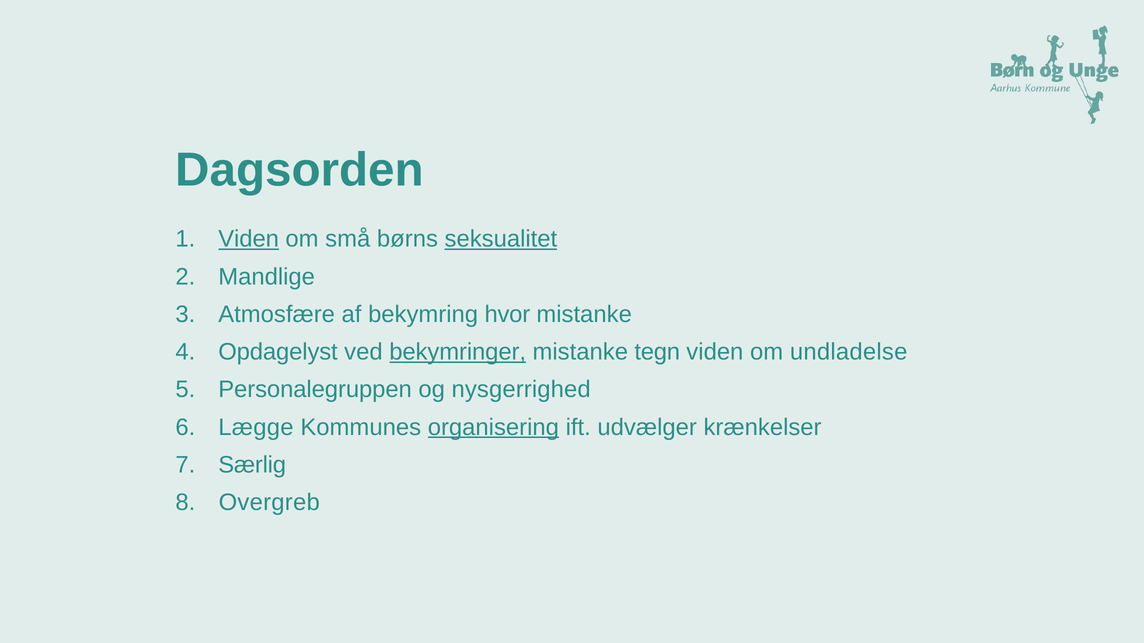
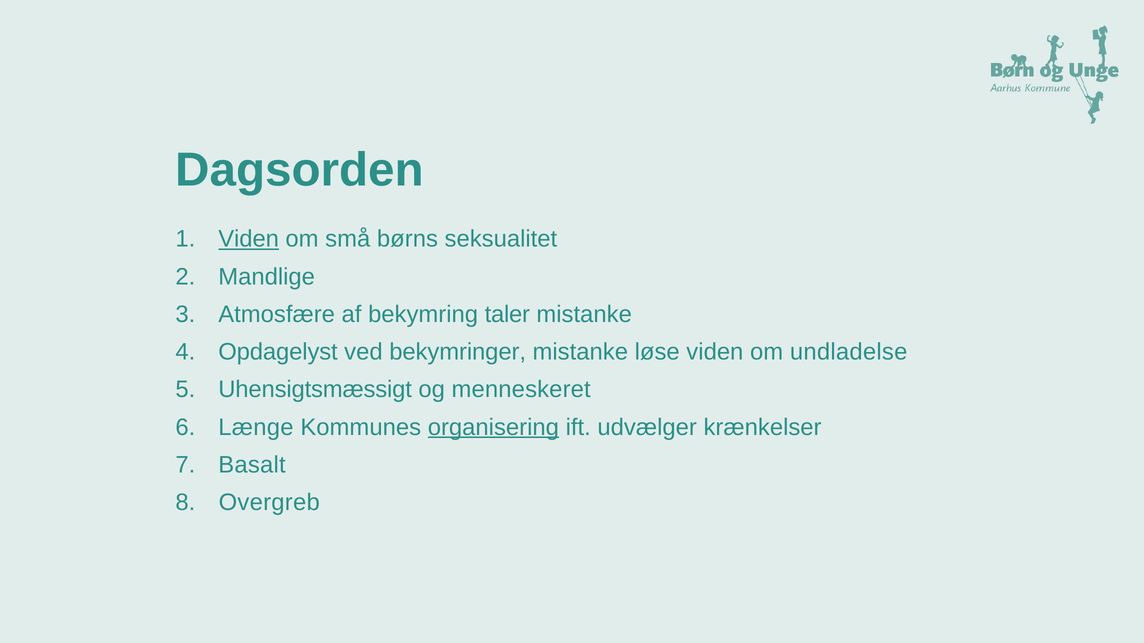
seksualitet underline: present -> none
hvor: hvor -> taler
bekymringer underline: present -> none
tegn: tegn -> løse
Personalegruppen: Personalegruppen -> Uhensigtsmæssigt
nysgerrighed: nysgerrighed -> menneskeret
Lægge: Lægge -> Længe
Særlig: Særlig -> Basalt
